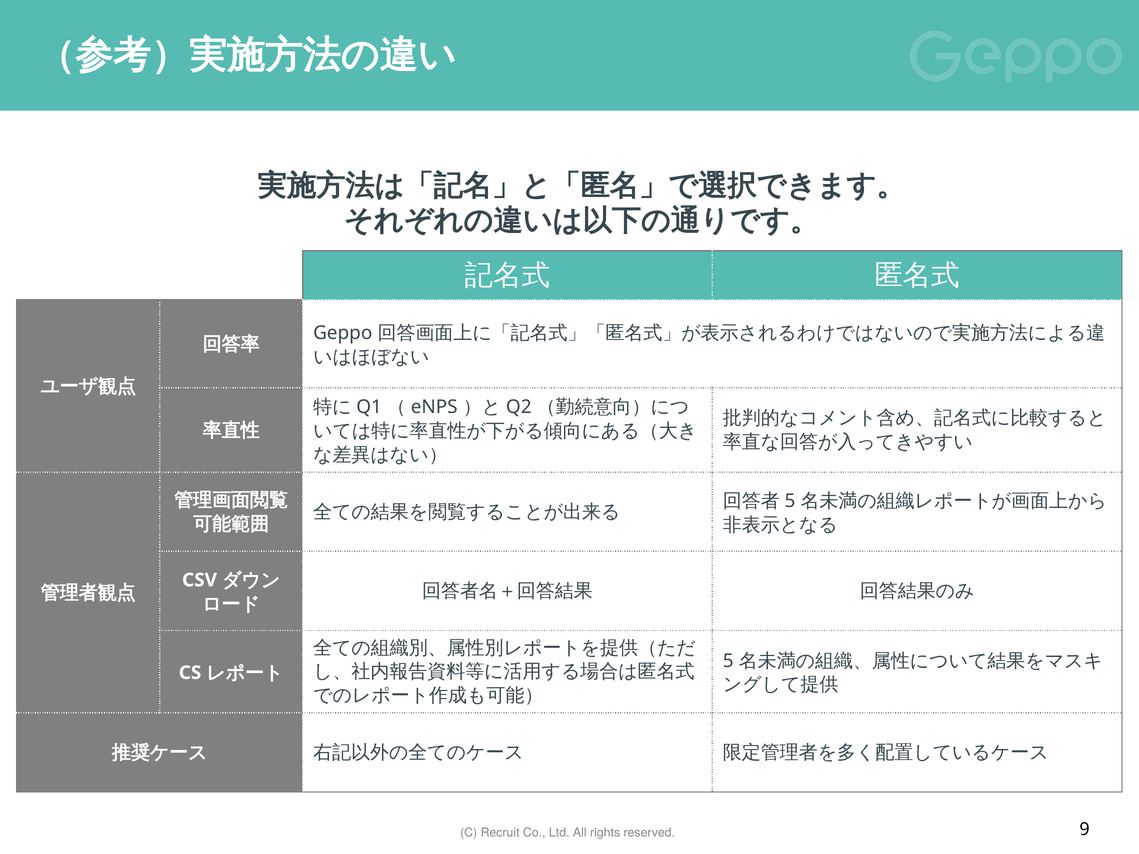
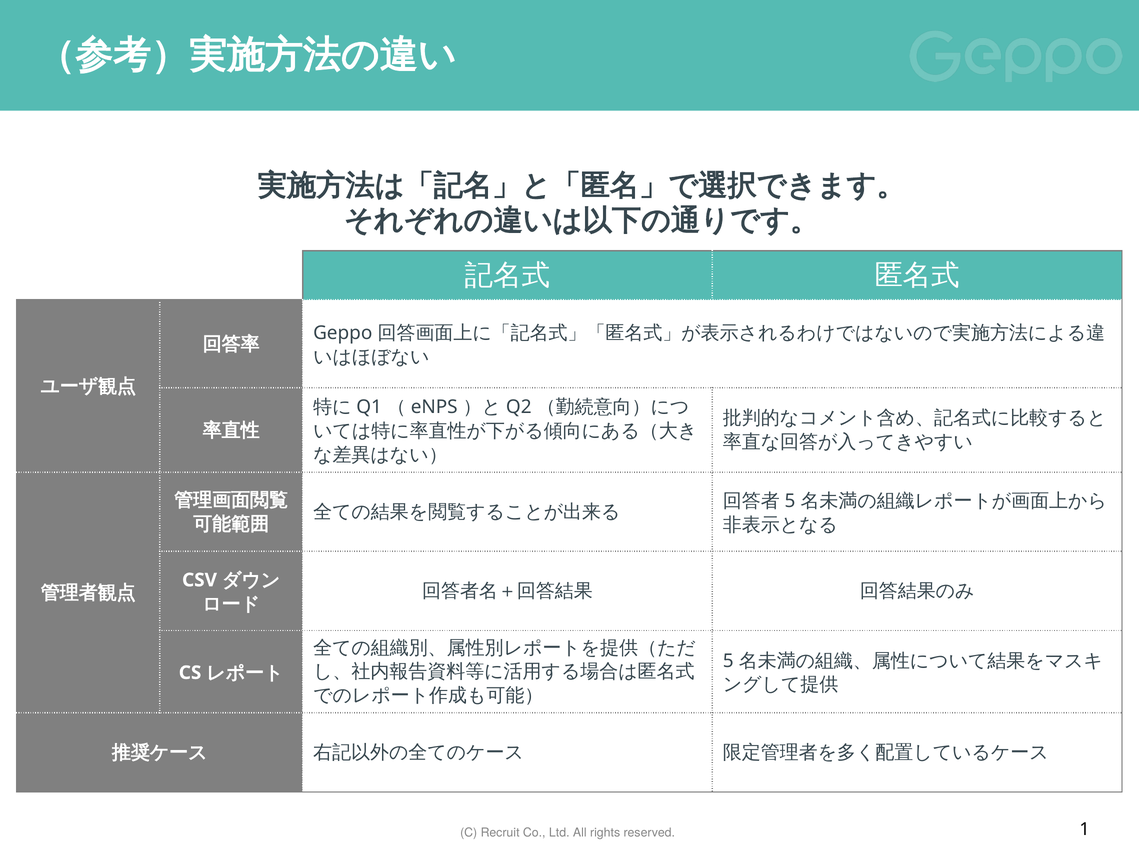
9: 9 -> 1
